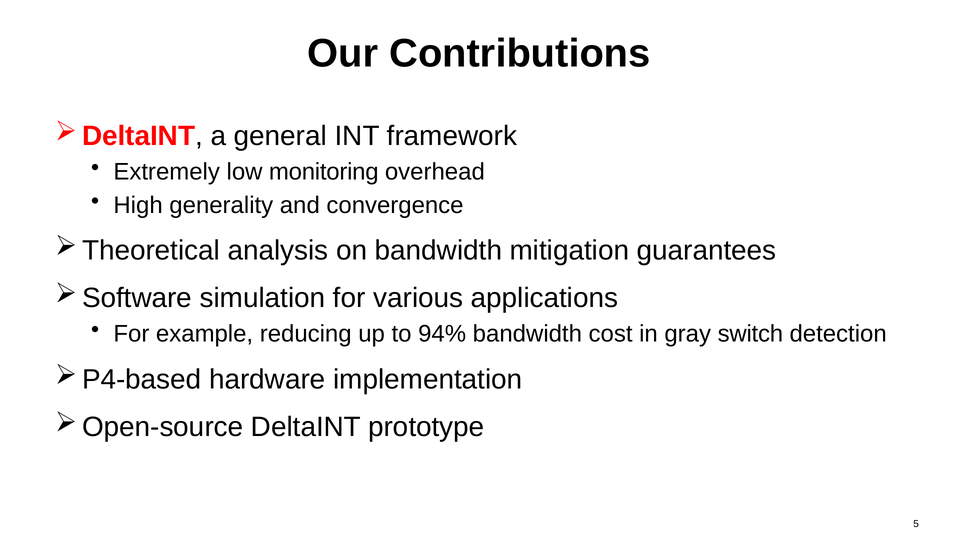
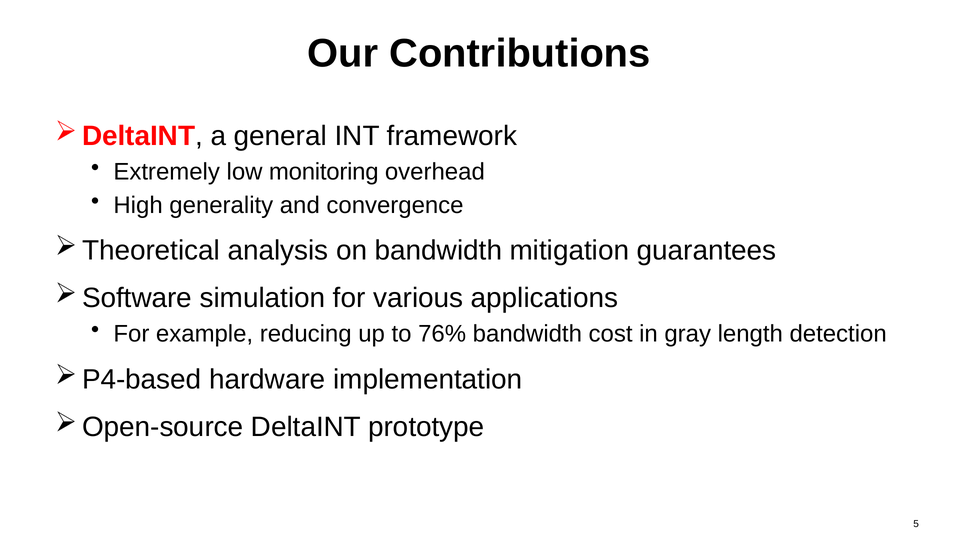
94%: 94% -> 76%
switch: switch -> length
